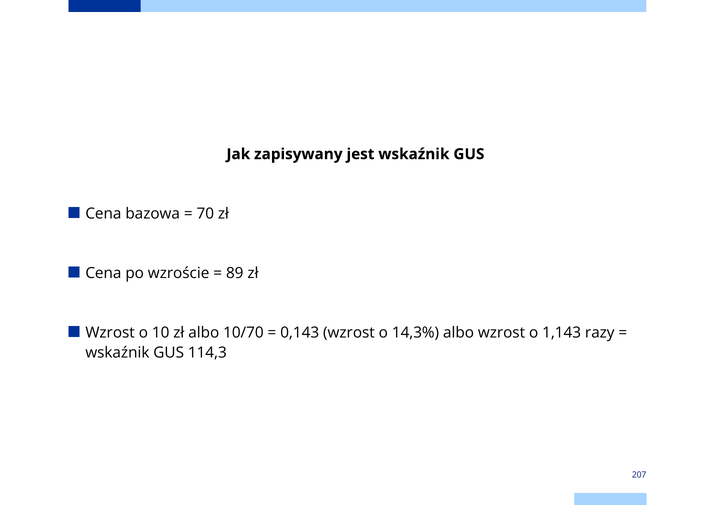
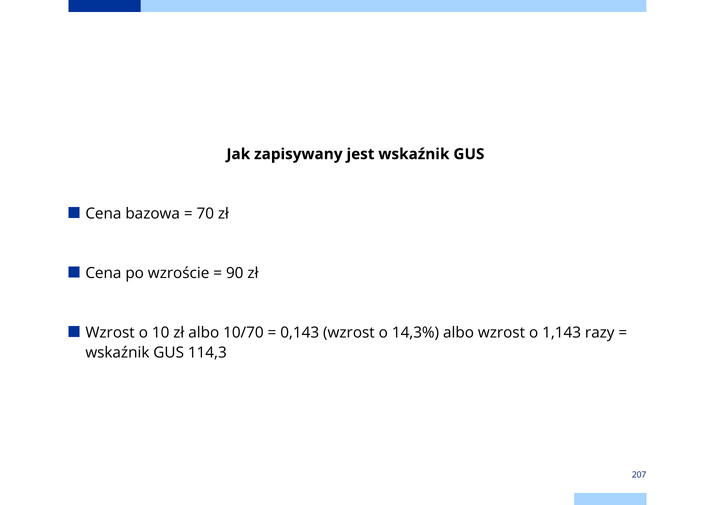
89: 89 -> 90
